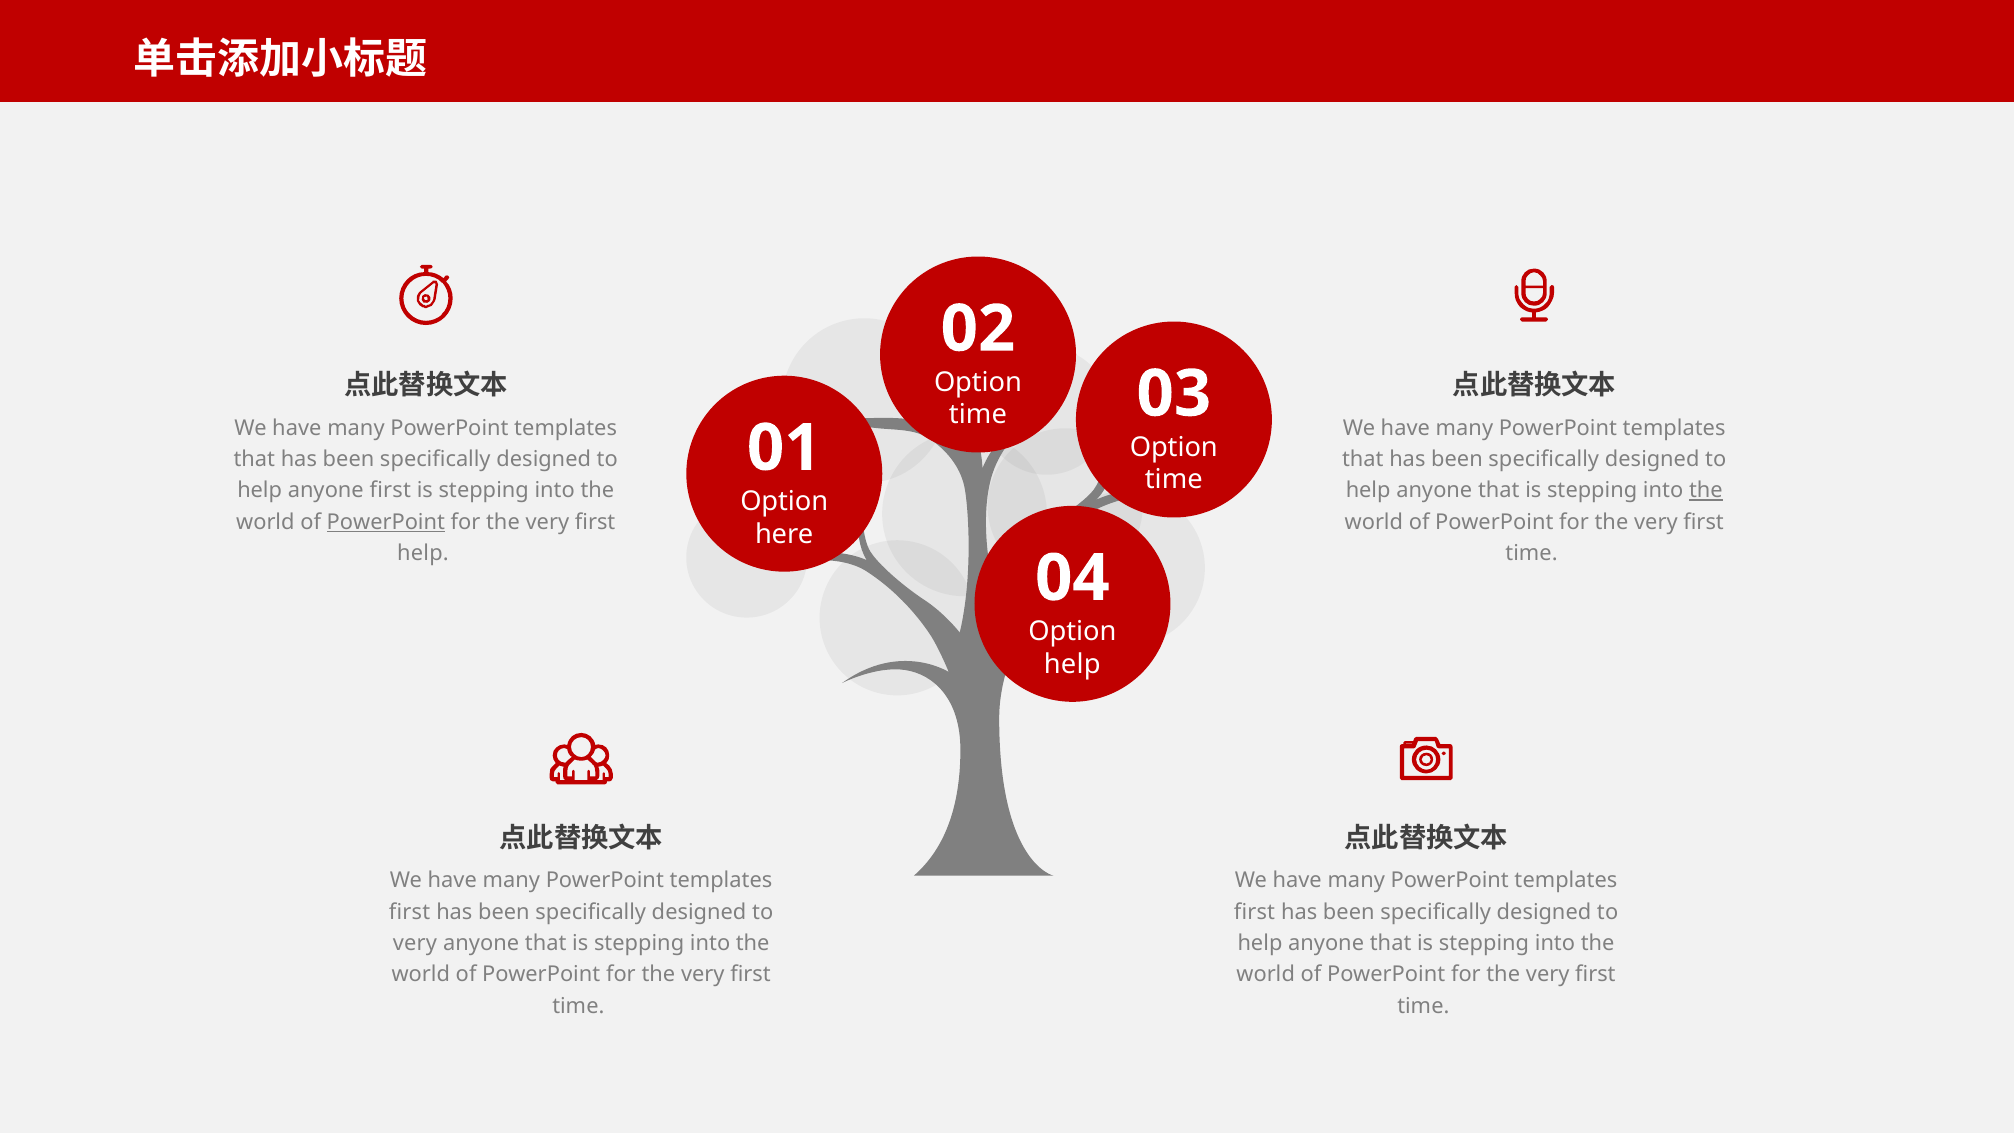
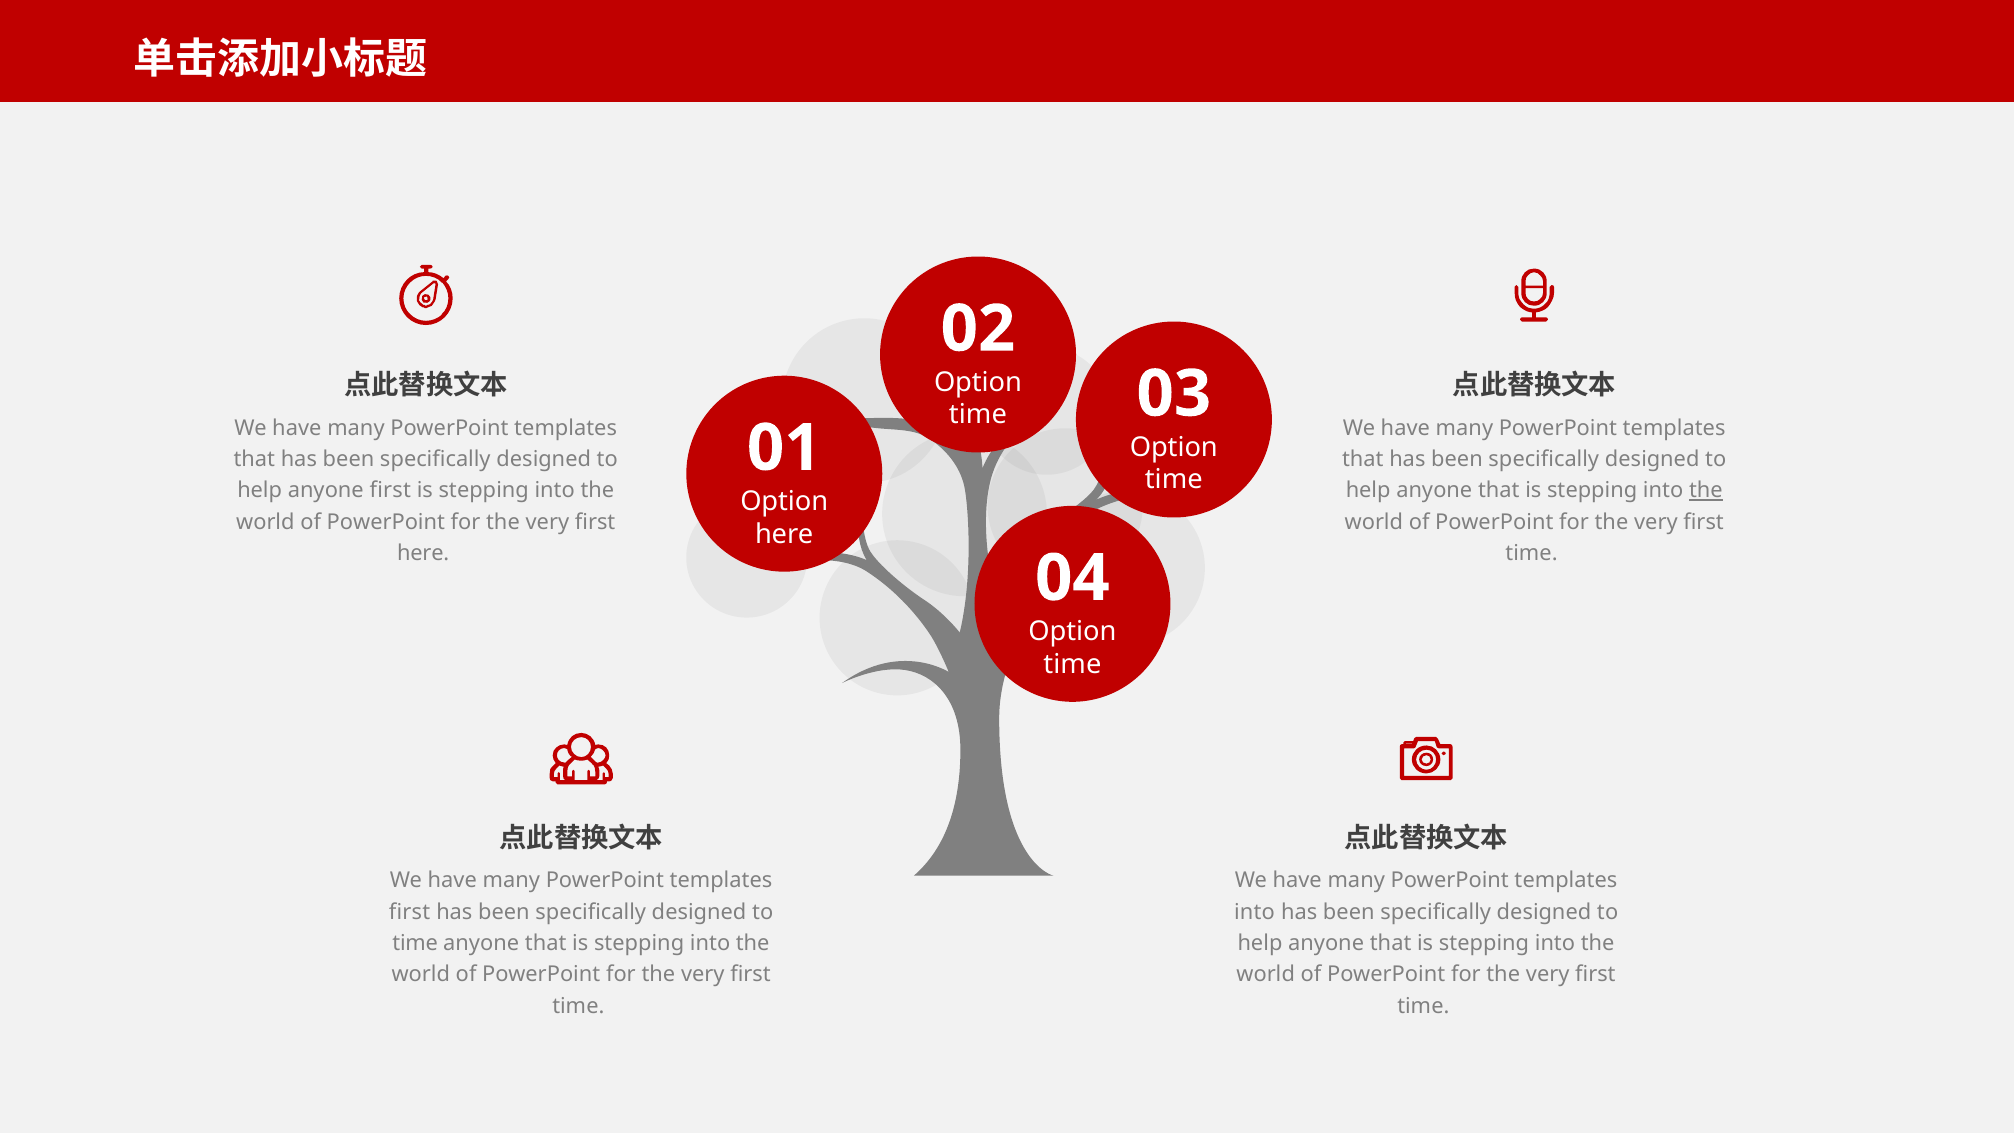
PowerPoint at (386, 522) underline: present -> none
help at (423, 553): help -> here
help at (1072, 664): help -> time
first at (1254, 912): first -> into
very at (415, 943): very -> time
